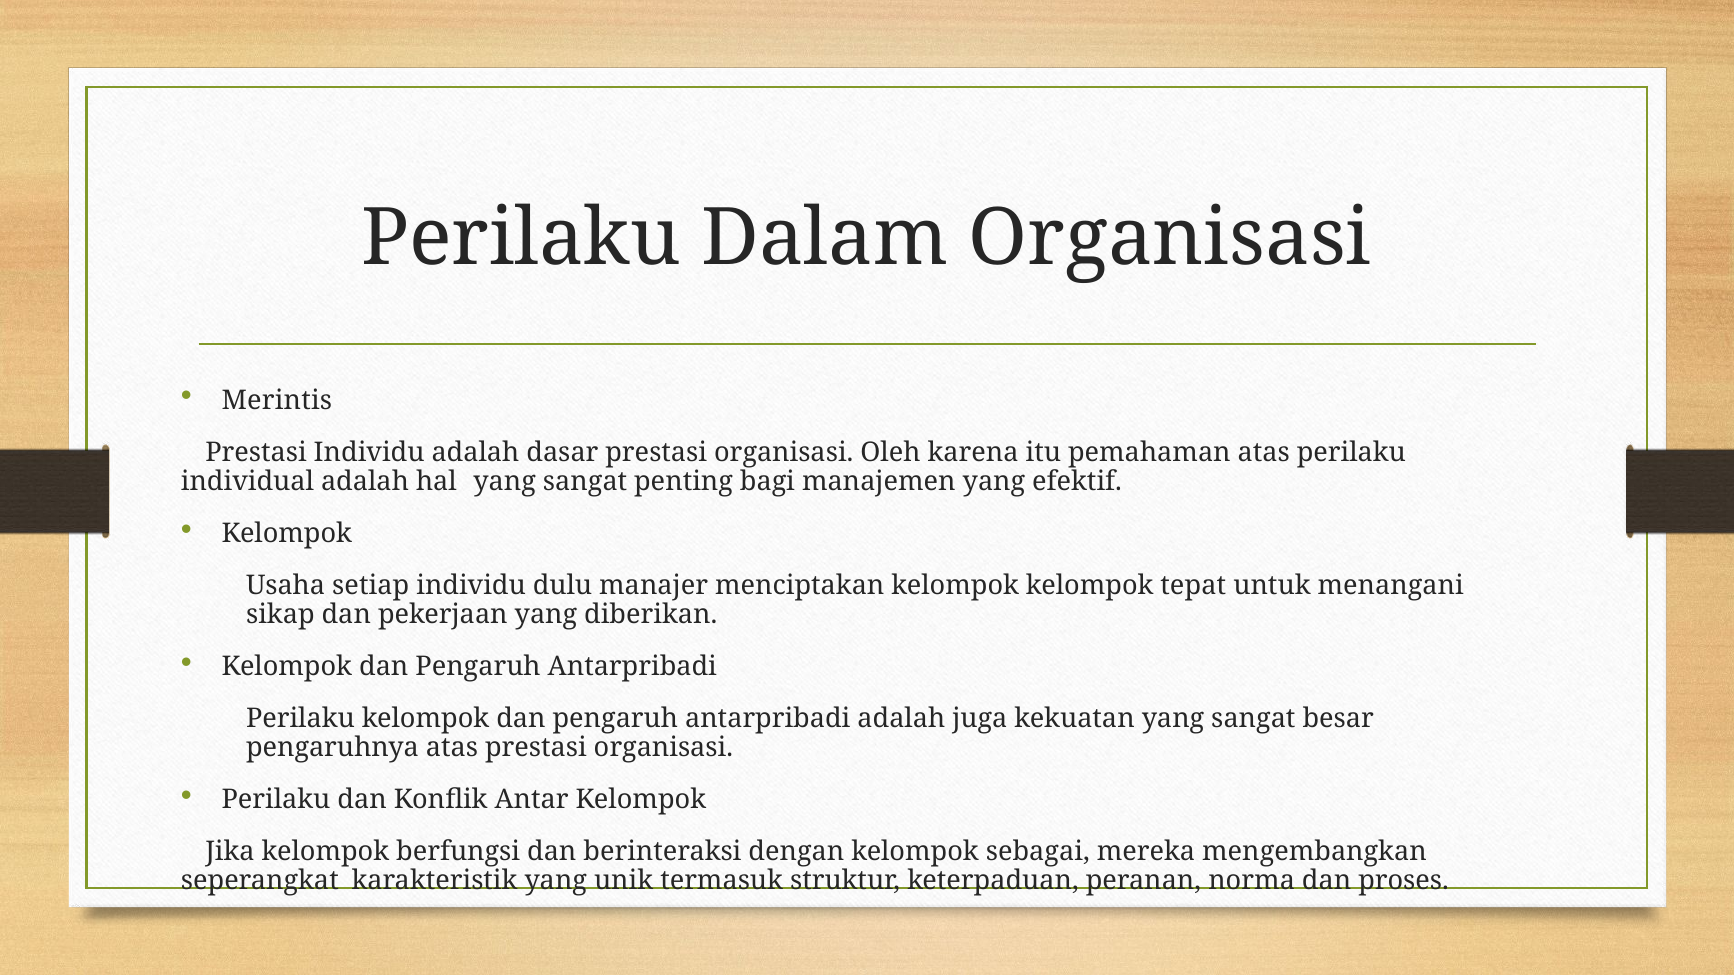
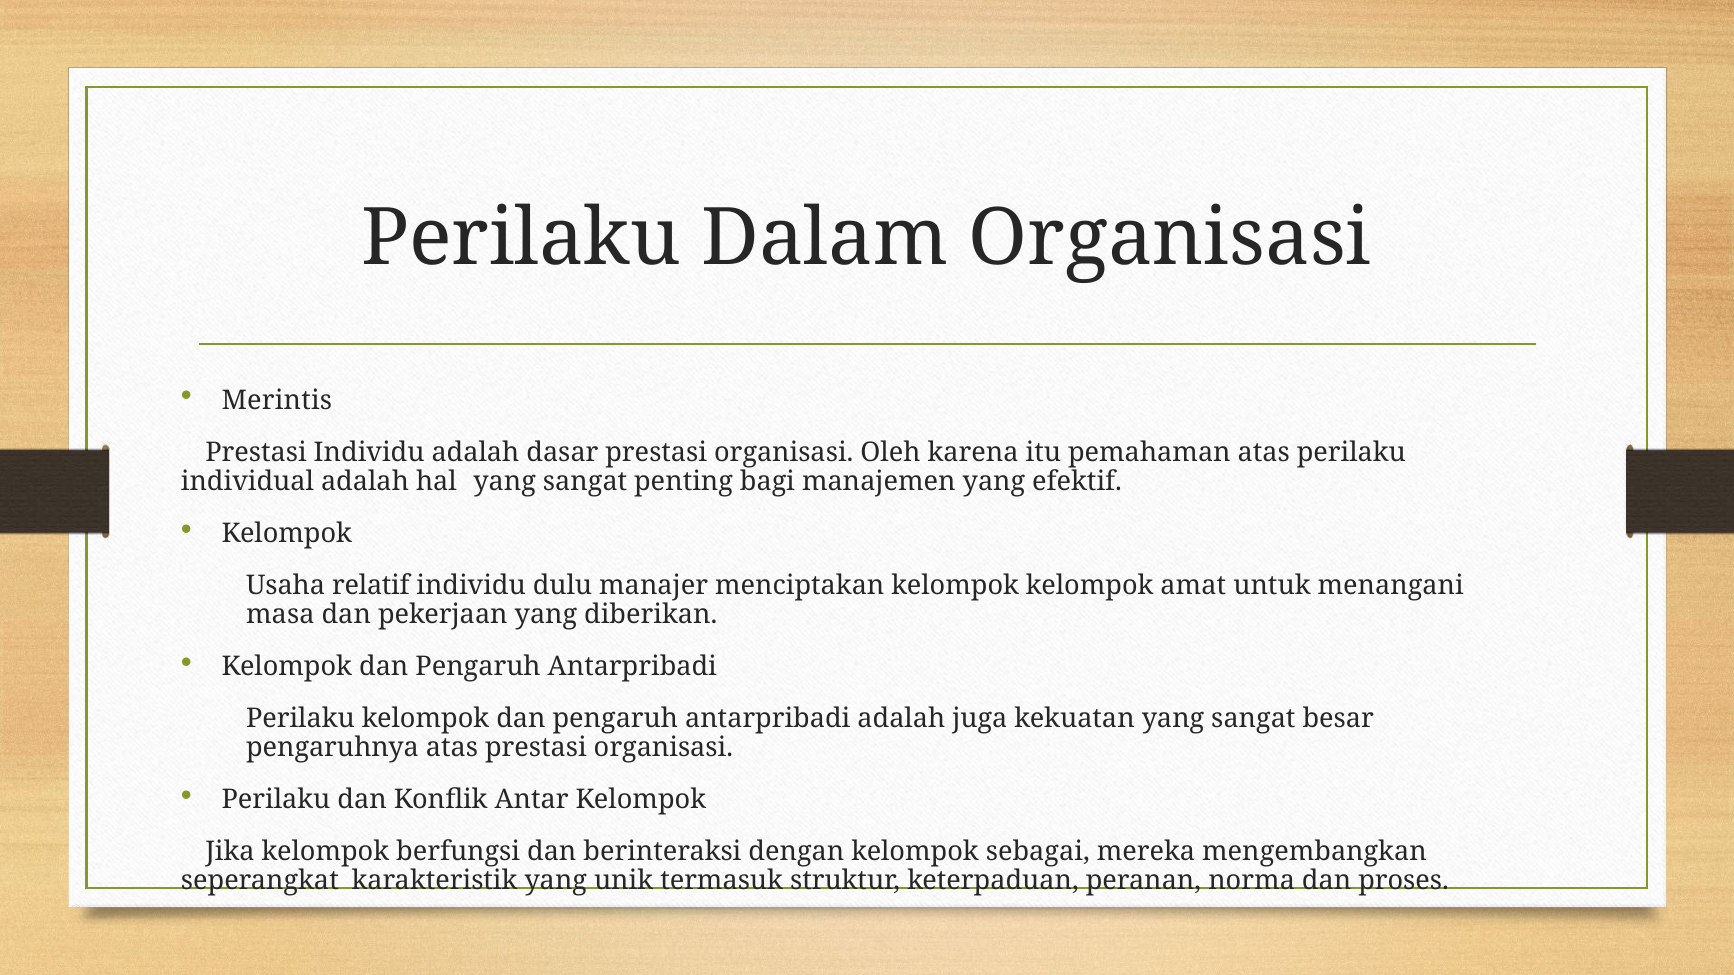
setiap: setiap -> relatif
tepat: tepat -> amat
sikap: sikap -> masa
